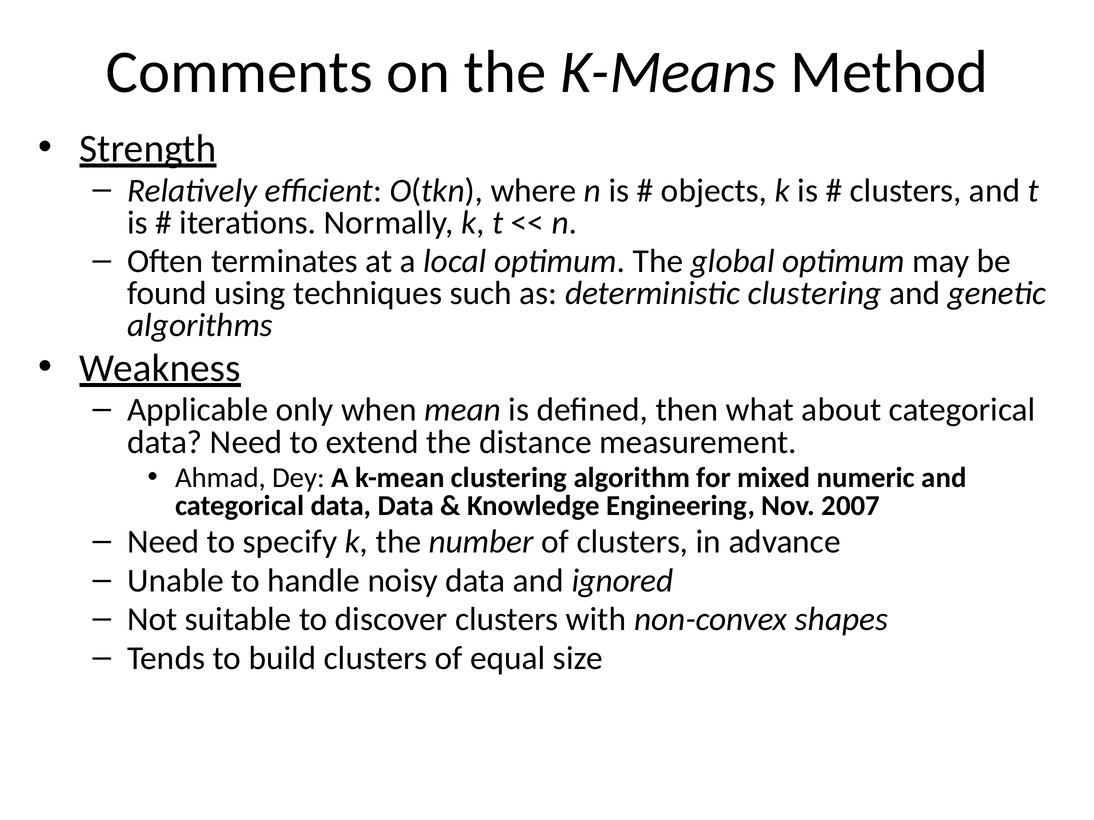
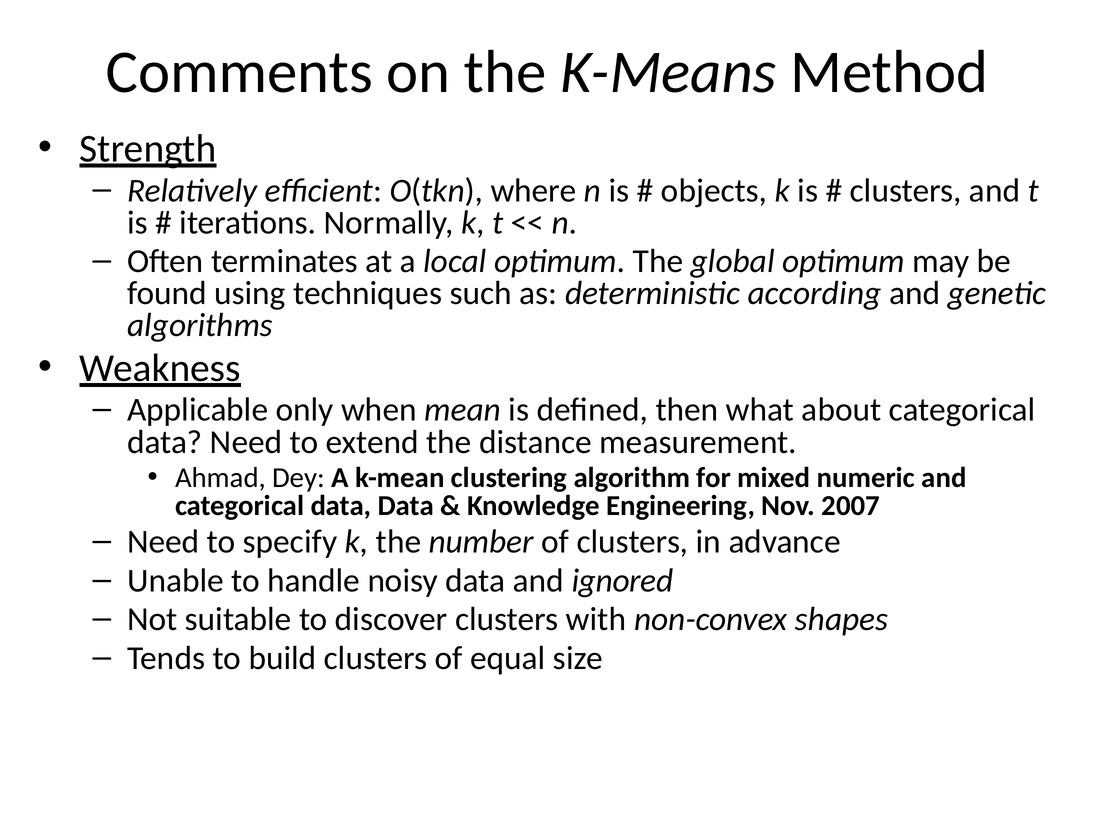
deterministic clustering: clustering -> according
